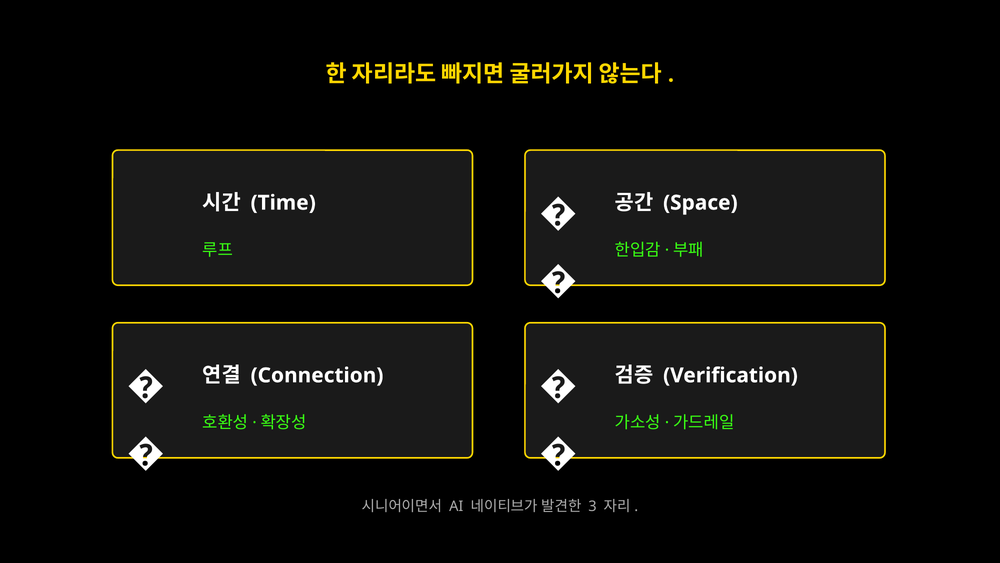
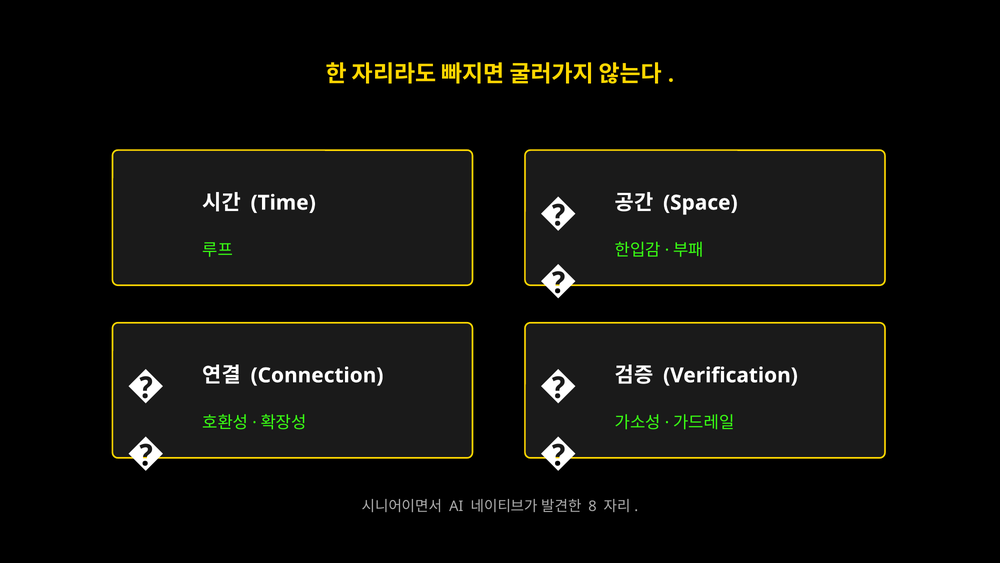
3: 3 -> 8
